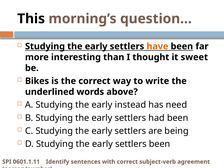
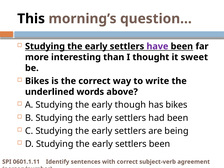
have colour: orange -> purple
instead: instead -> though
has need: need -> bikes
